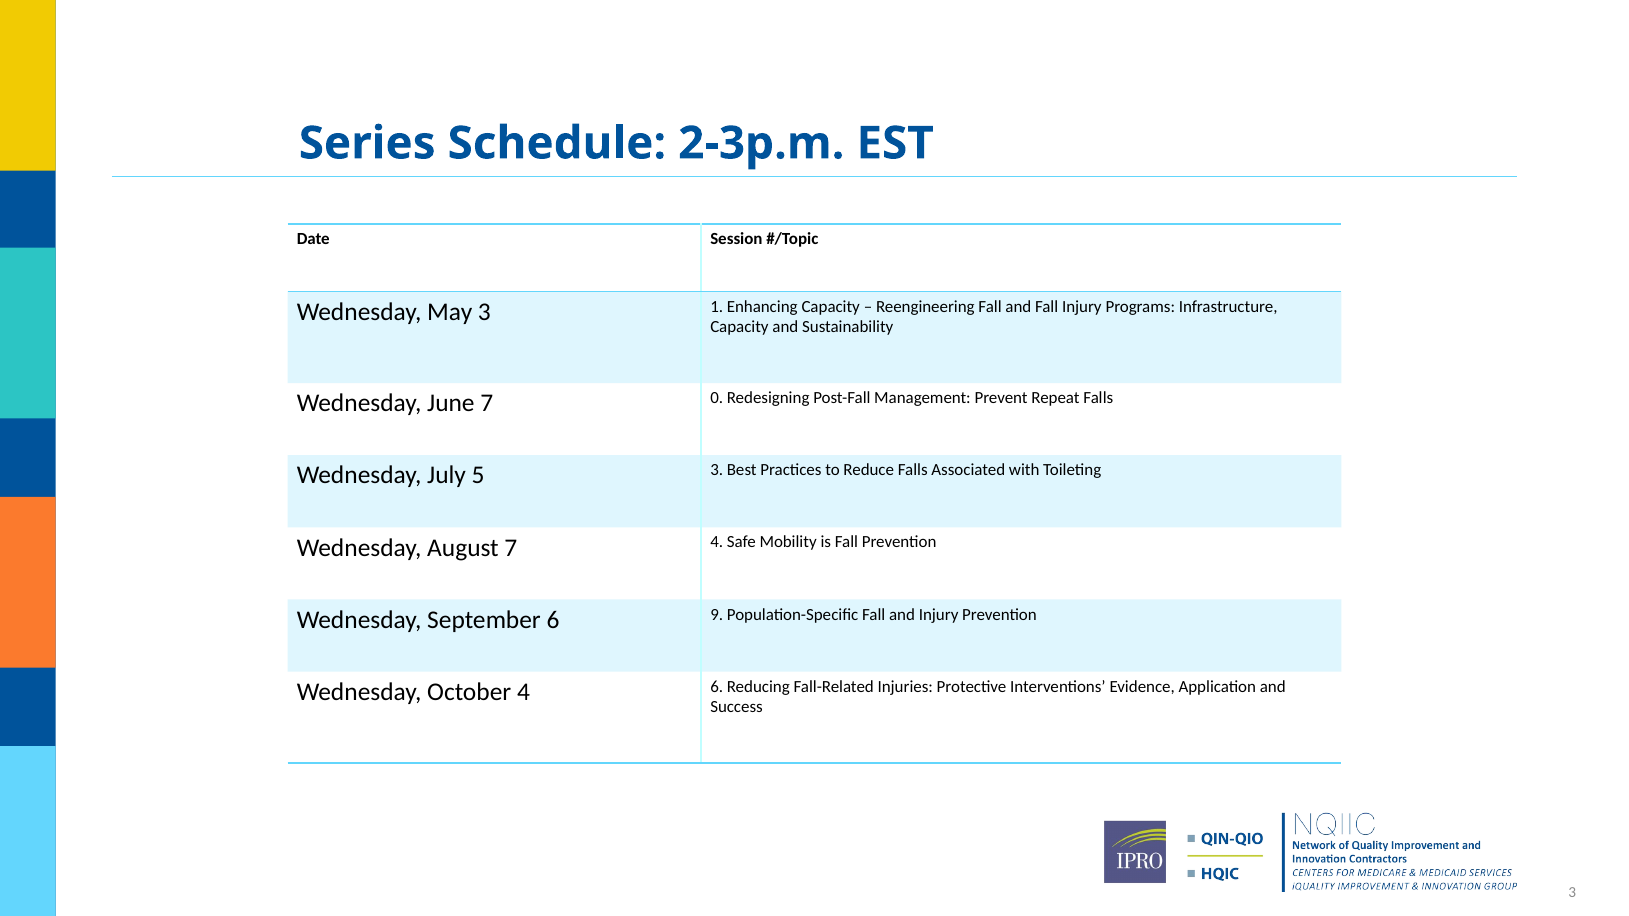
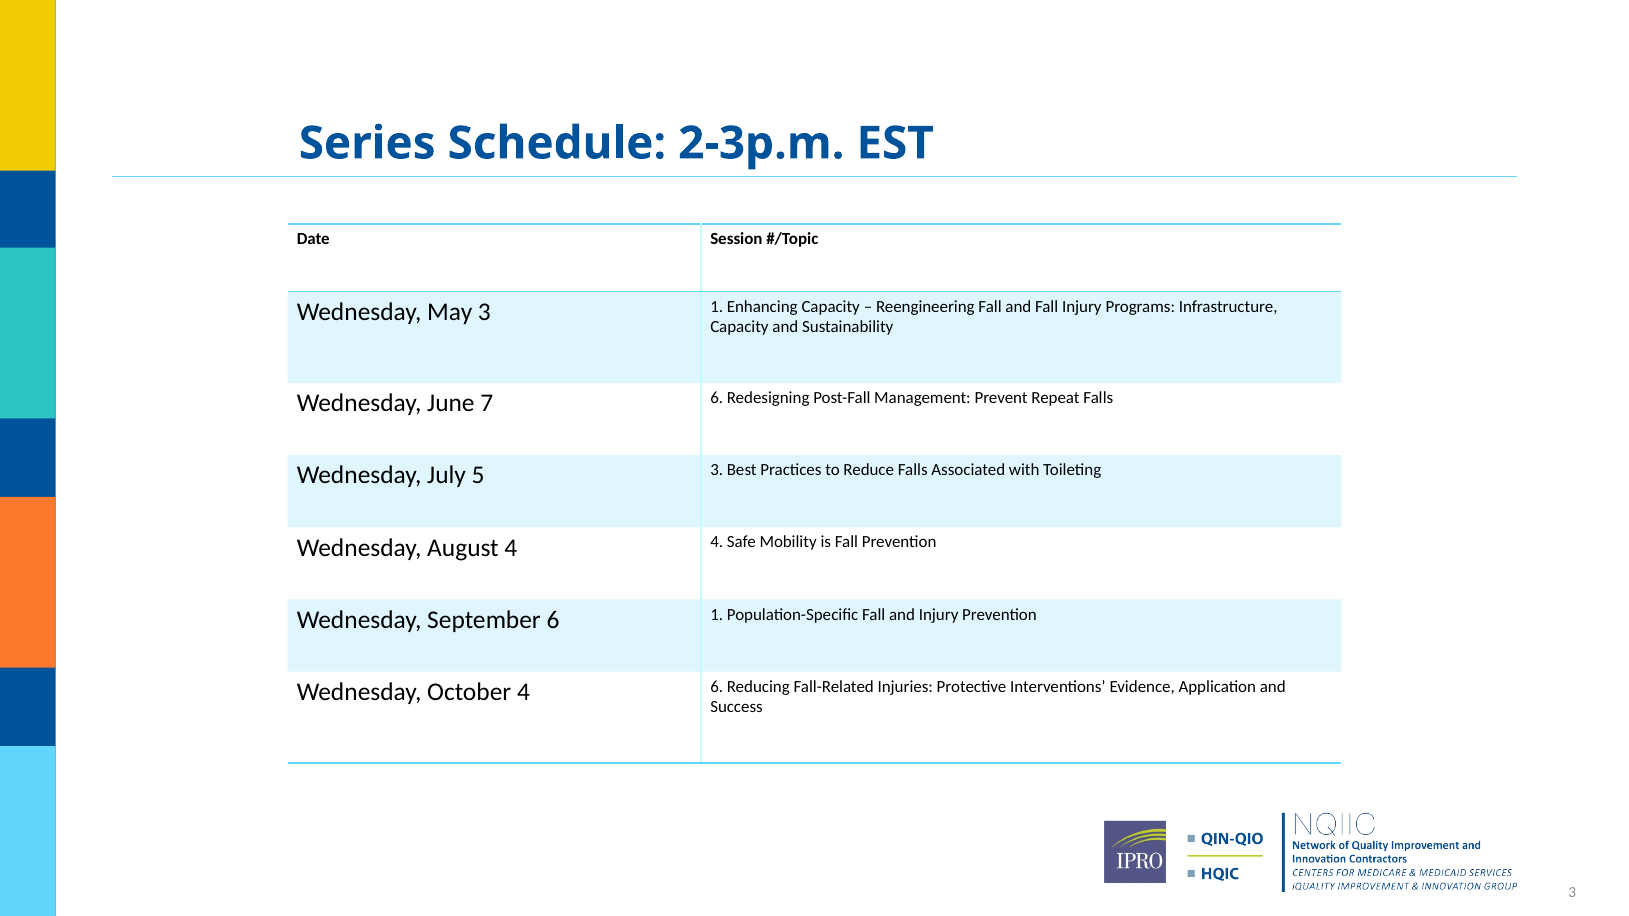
7 0: 0 -> 6
August 7: 7 -> 4
6 9: 9 -> 1
